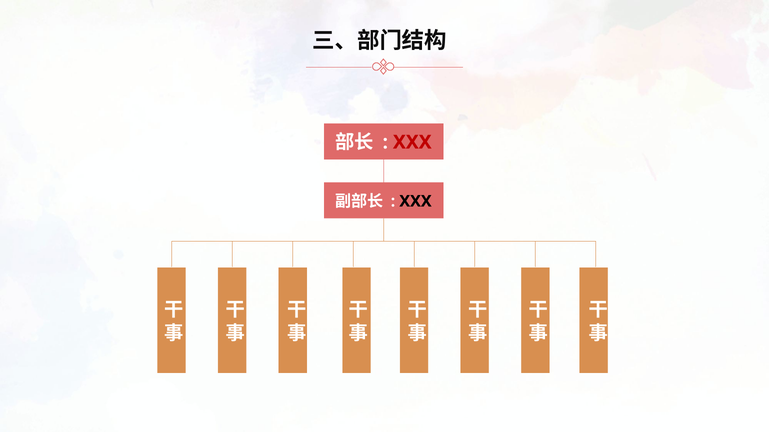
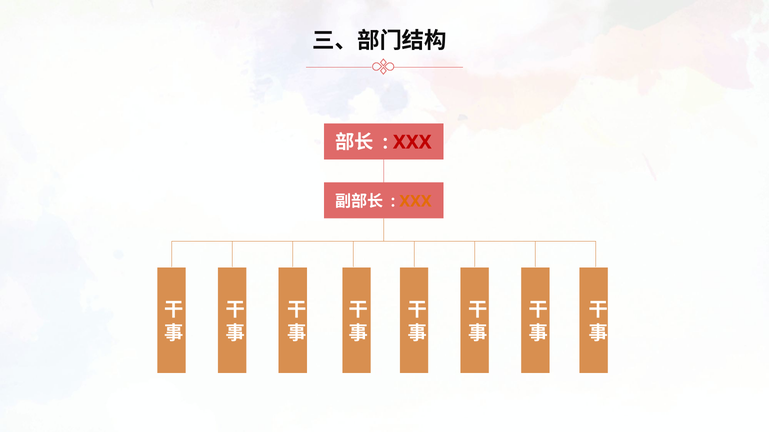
XXX at (415, 202) colour: black -> orange
